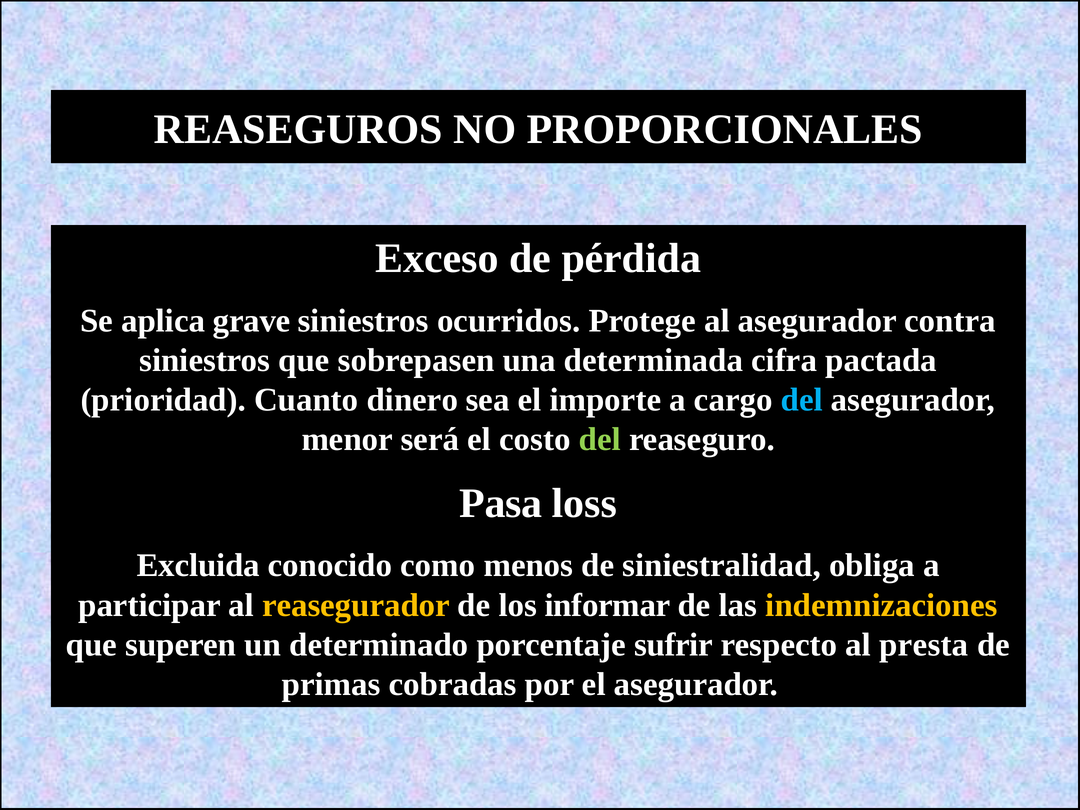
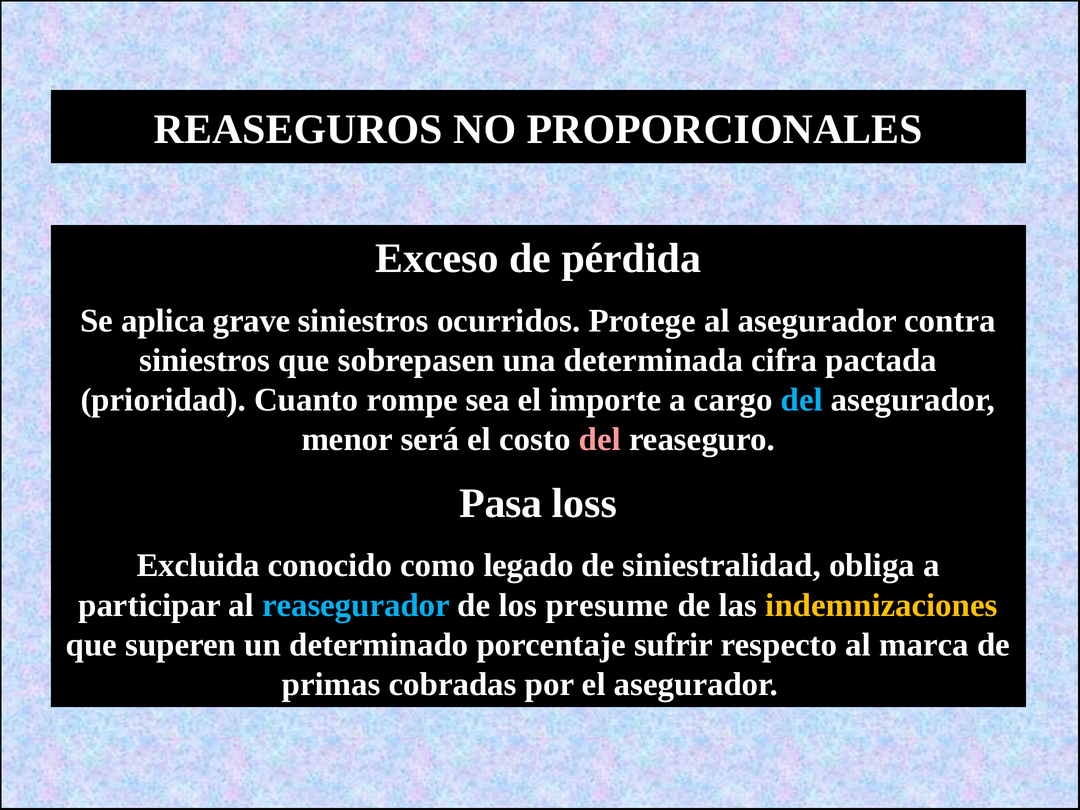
dinero: dinero -> rompe
del at (600, 440) colour: light green -> pink
menos: menos -> legado
reasegurador colour: yellow -> light blue
informar: informar -> presume
presta: presta -> marca
